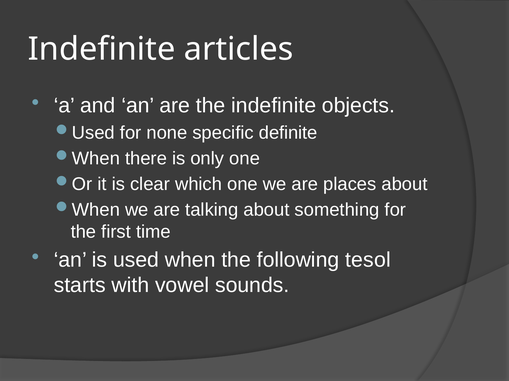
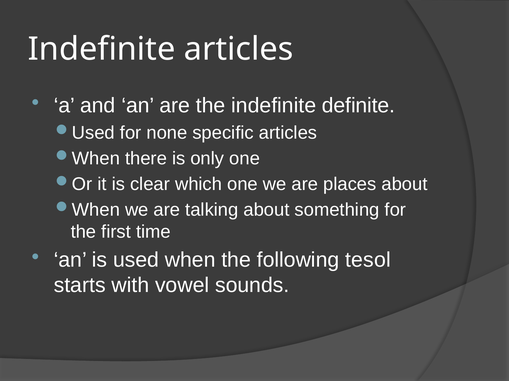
objects: objects -> definite
specific definite: definite -> articles
